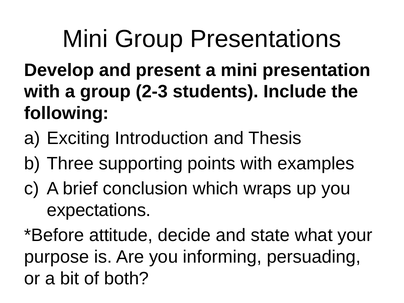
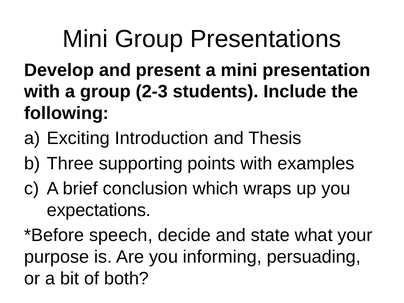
attitude: attitude -> speech
